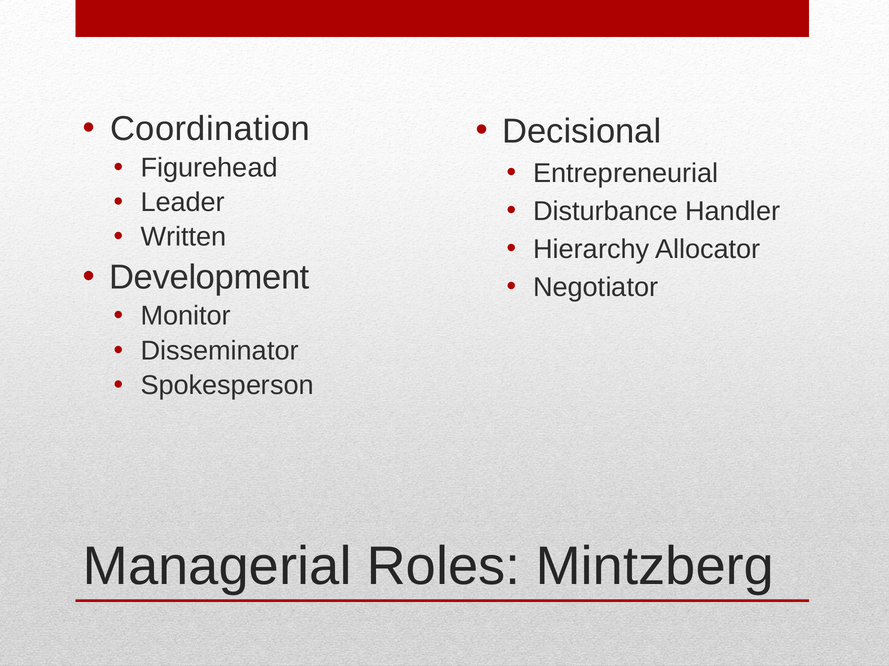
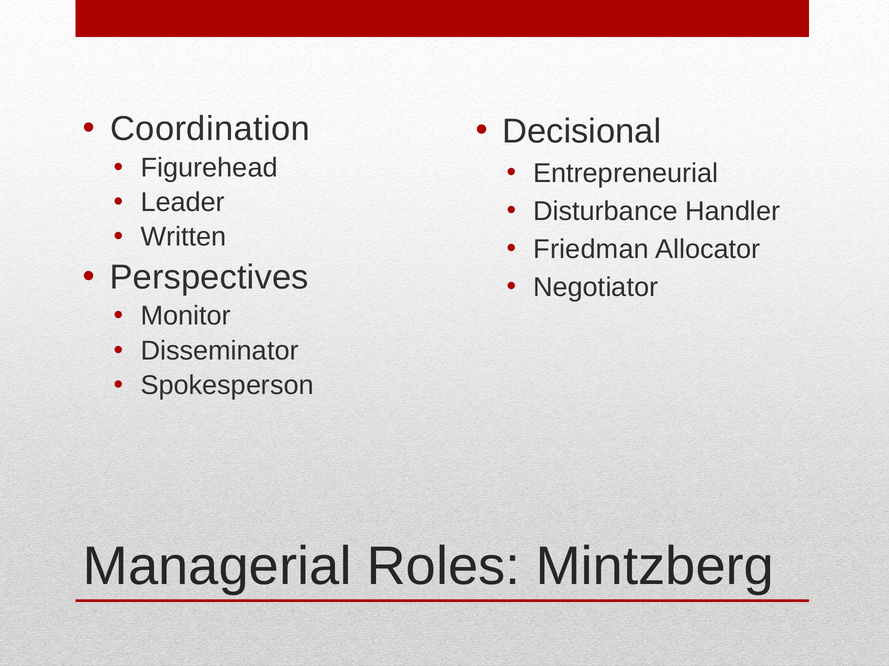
Hierarchy: Hierarchy -> Friedman
Development: Development -> Perspectives
